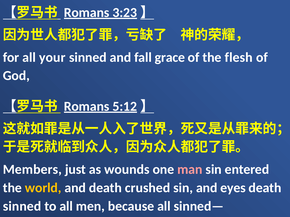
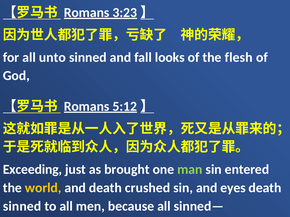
your: your -> unto
grace: grace -> looks
Members: Members -> Exceeding
wounds: wounds -> brought
man colour: pink -> light green
